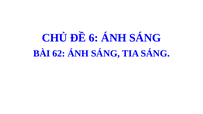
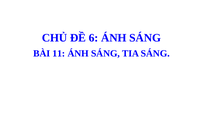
62: 62 -> 11
